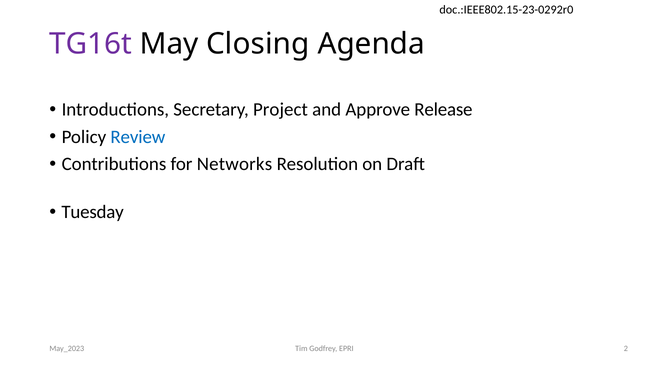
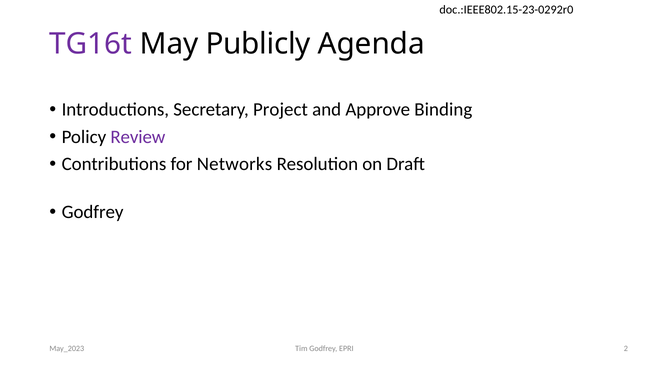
Closing: Closing -> Publicly
Release: Release -> Binding
Review colour: blue -> purple
Tuesday at (93, 212): Tuesday -> Godfrey
